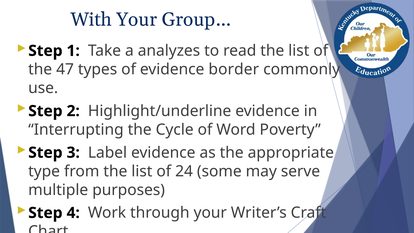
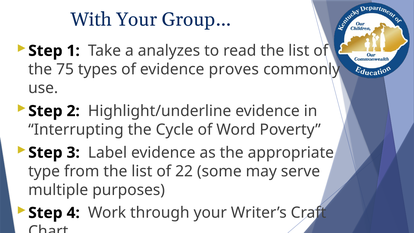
47: 47 -> 75
border: border -> proves
24: 24 -> 22
